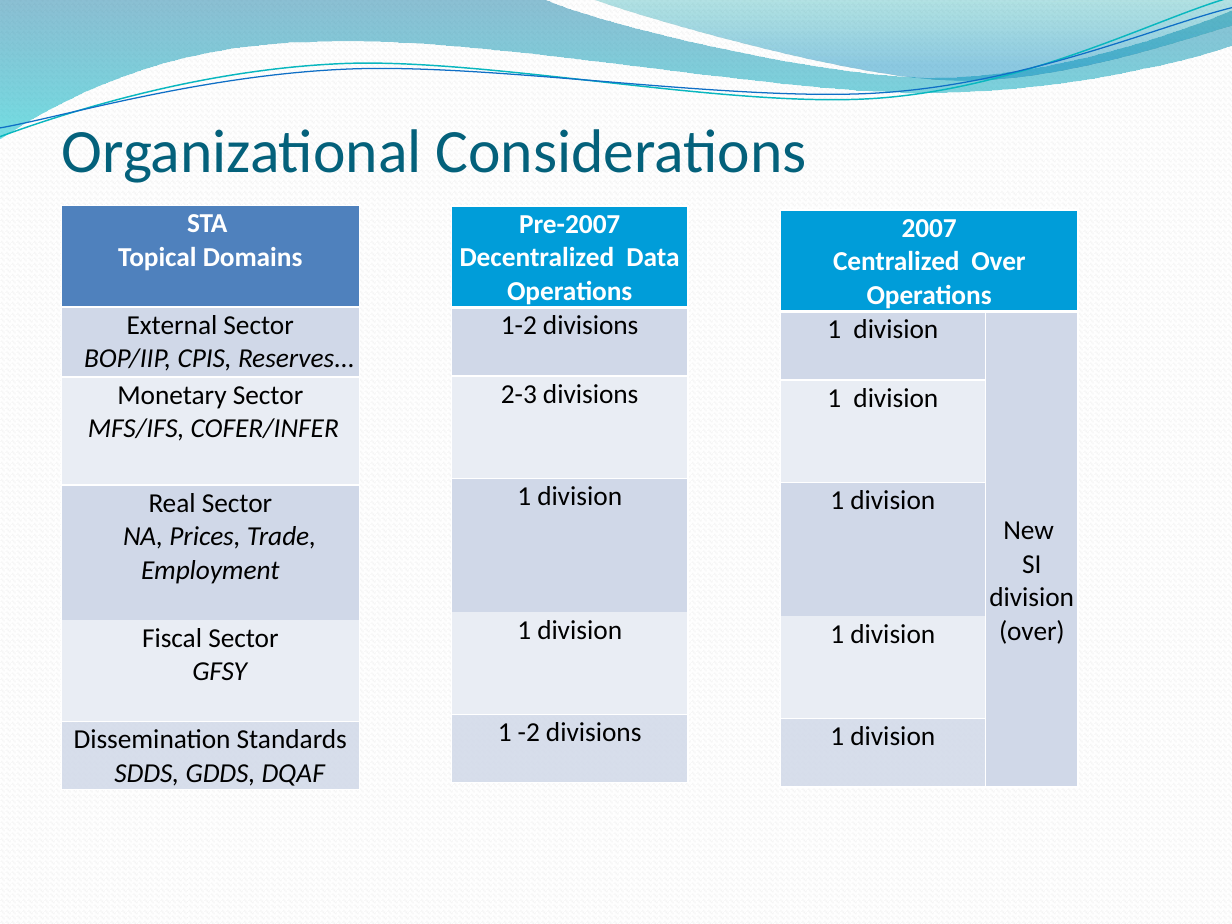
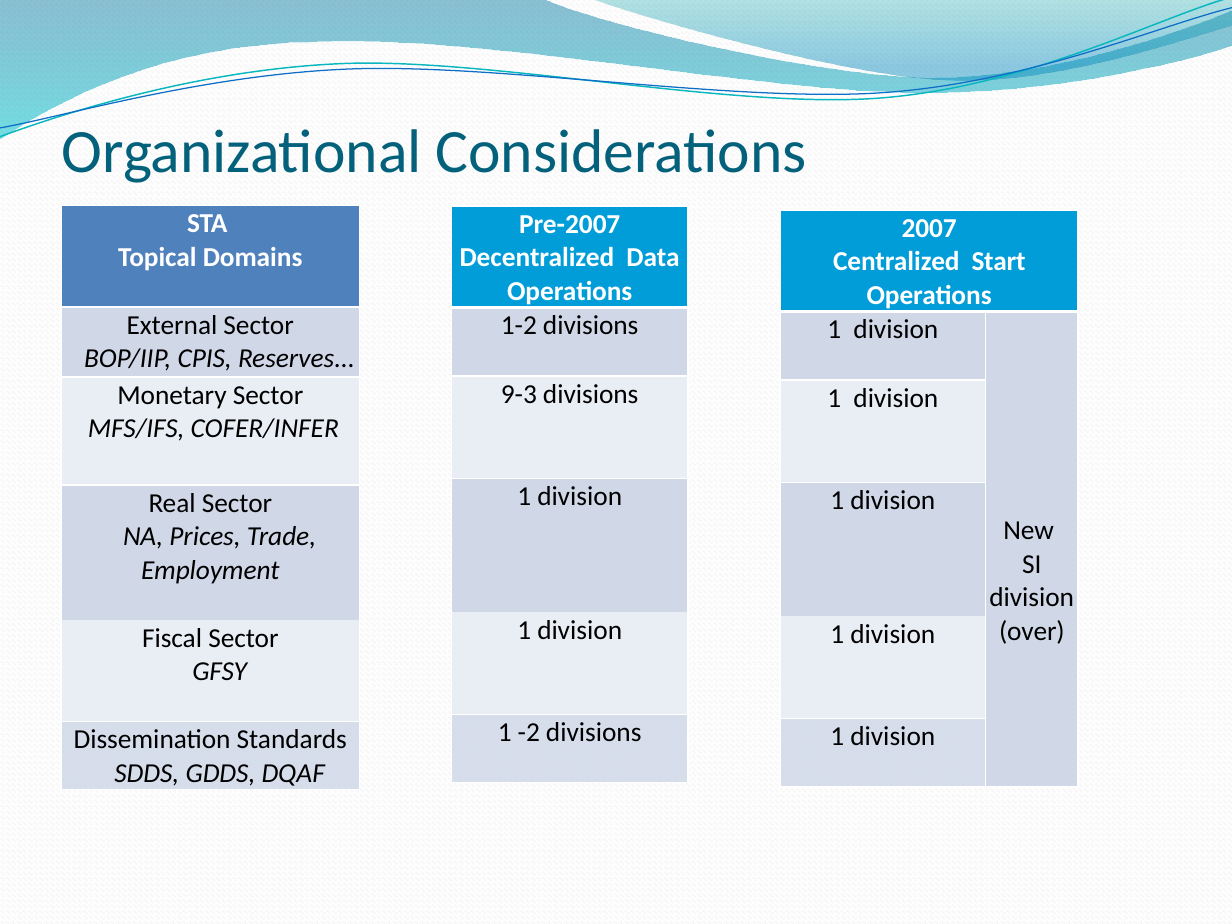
Centralized Over: Over -> Start
2-3: 2-3 -> 9-3
